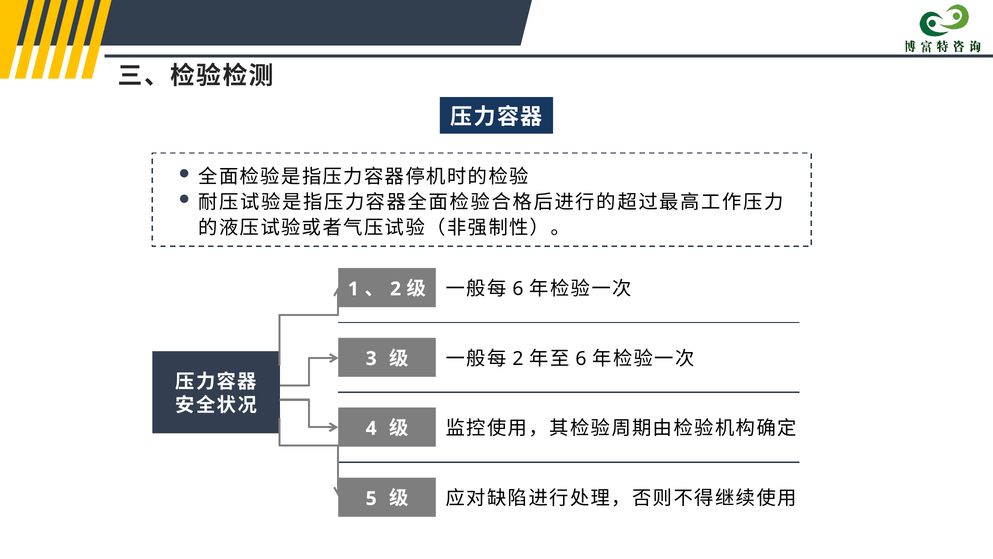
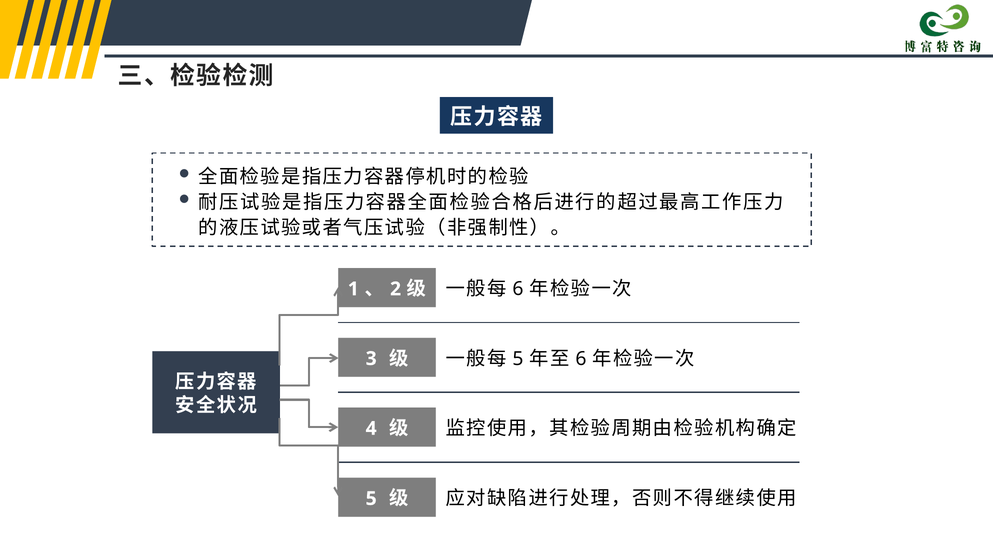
2 at (518, 358): 2 -> 5
